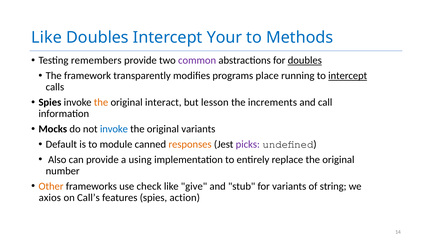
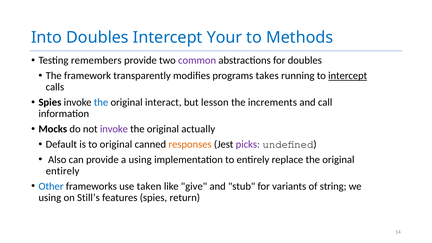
Like at (47, 38): Like -> Into
doubles at (305, 60) underline: present -> none
place: place -> takes
the at (101, 102) colour: orange -> blue
invoke at (114, 129) colour: blue -> purple
original variants: variants -> actually
to module: module -> original
number at (63, 171): number -> entirely
Other colour: orange -> blue
check: check -> taken
axios at (50, 198): axios -> using
Call’s: Call’s -> Still’s
action: action -> return
